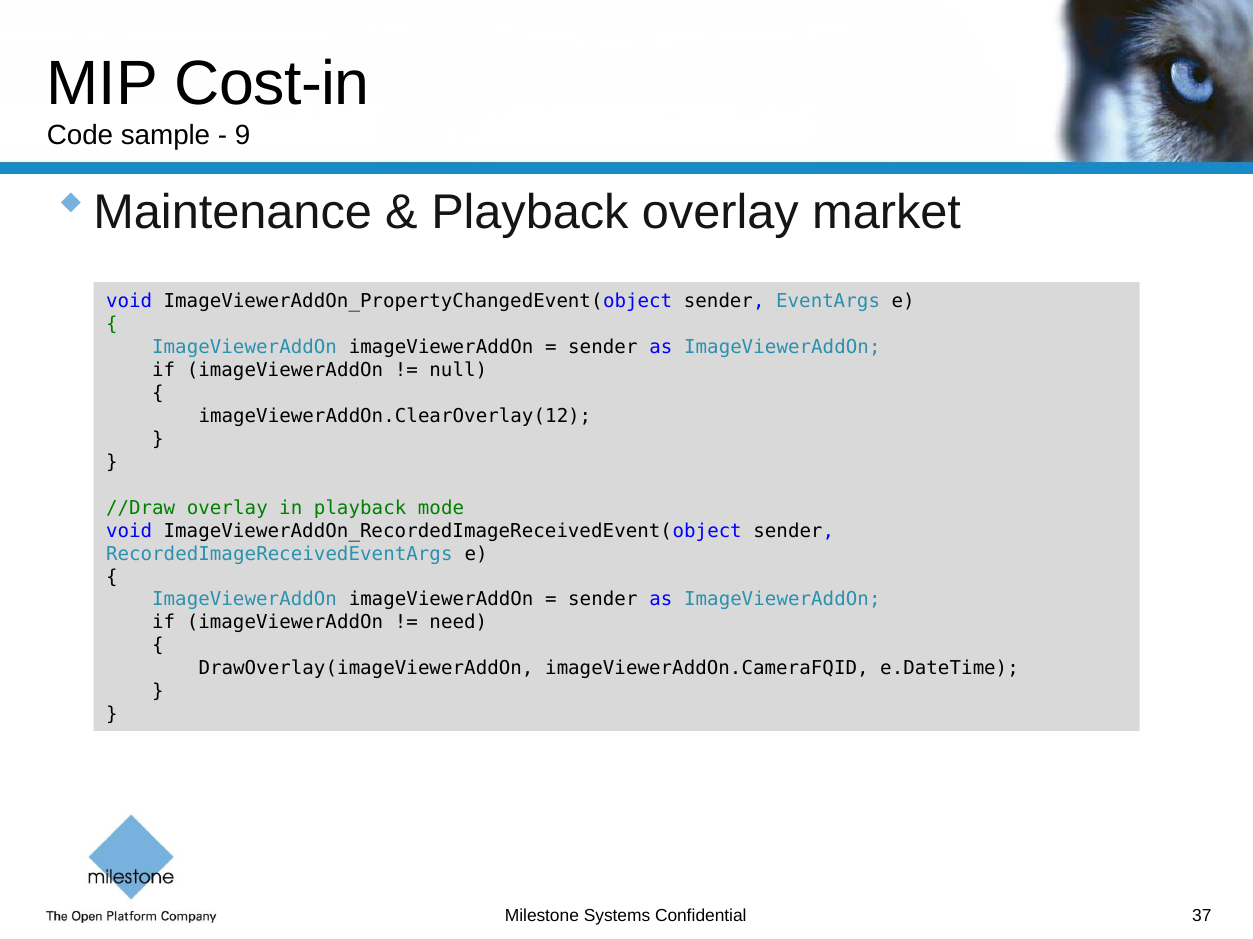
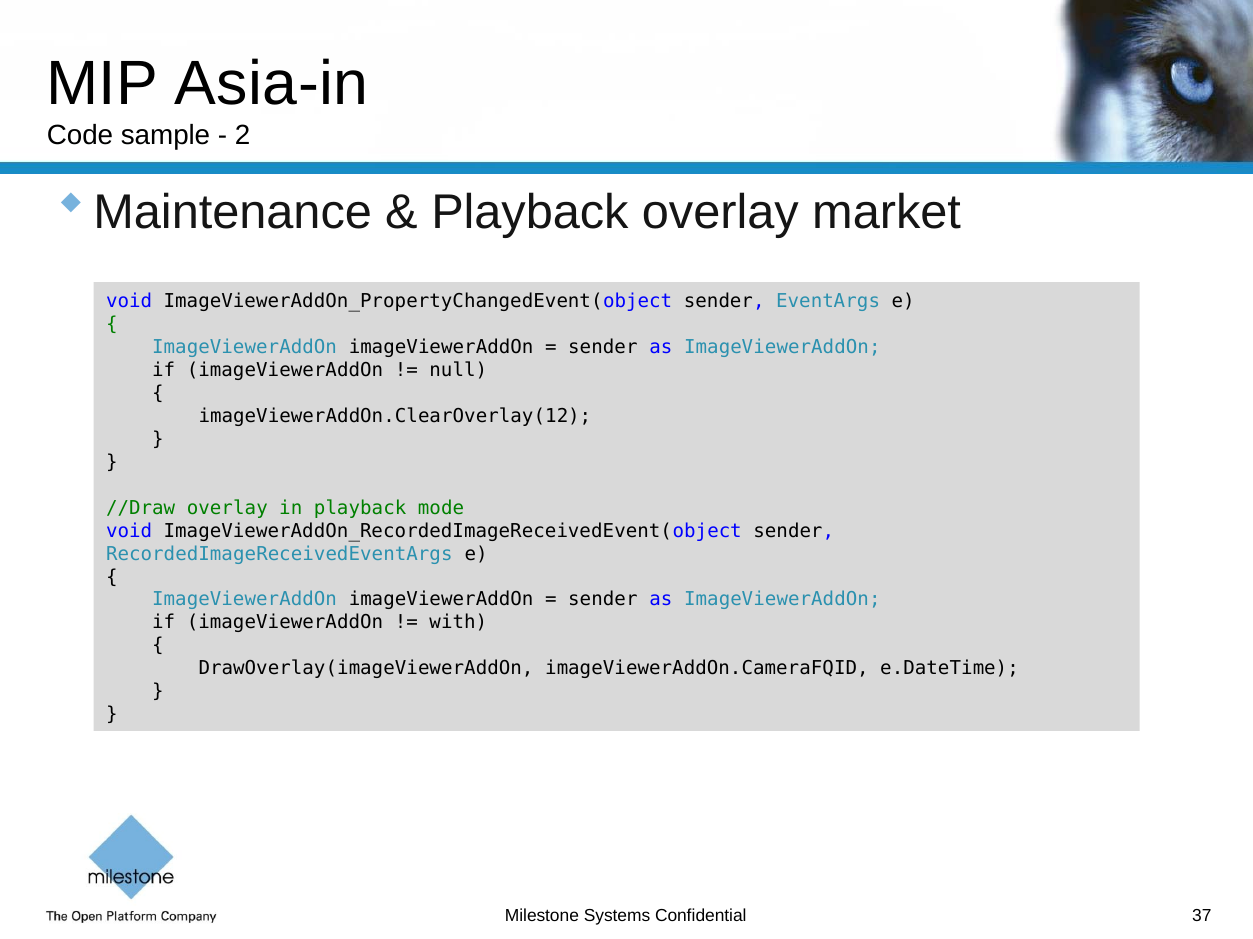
Cost-in: Cost-in -> Asia-in
9: 9 -> 2
need: need -> with
